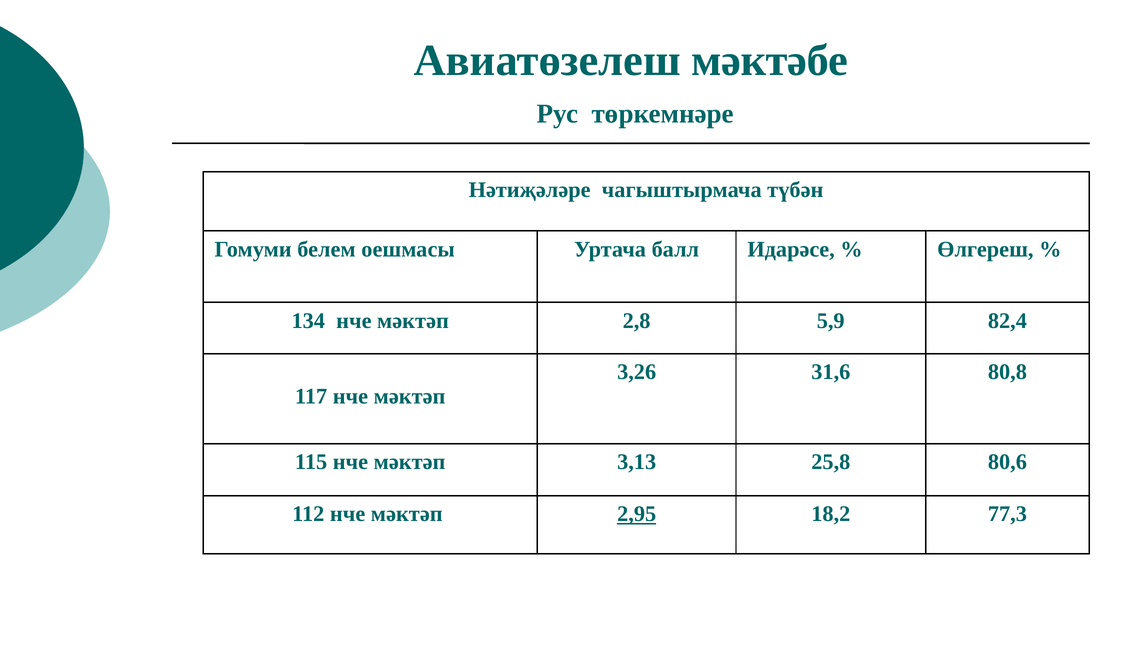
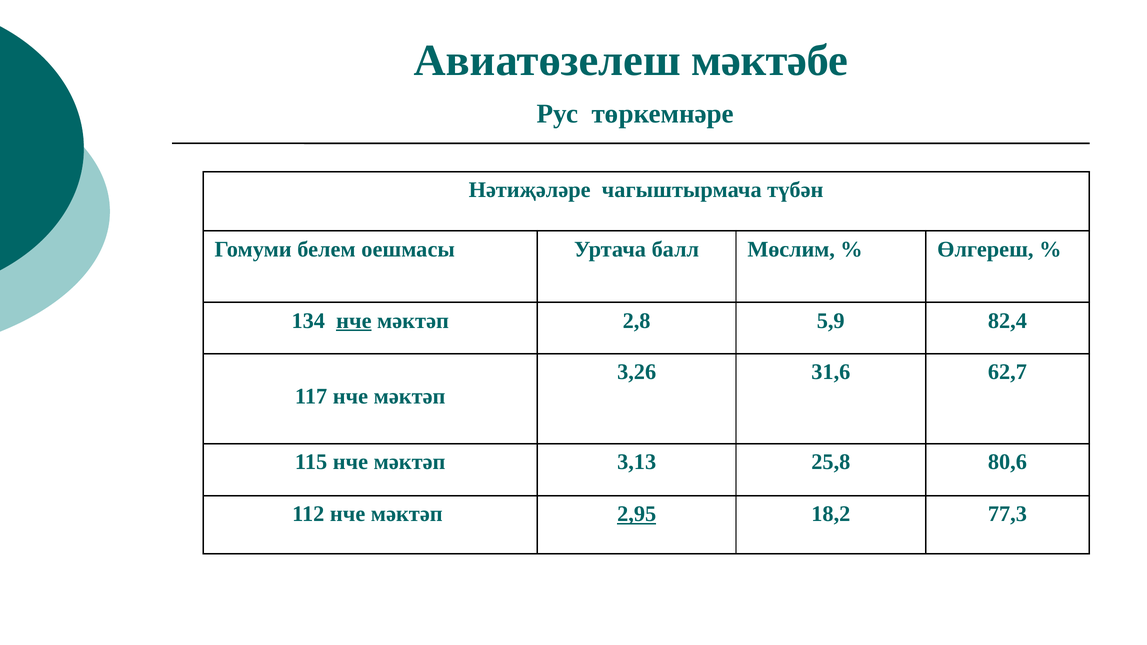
Идарәсе: Идарәсе -> Мөслим
нче at (354, 321) underline: none -> present
80,8: 80,8 -> 62,7
